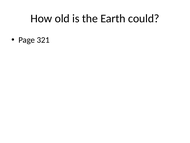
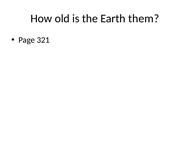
could: could -> them
